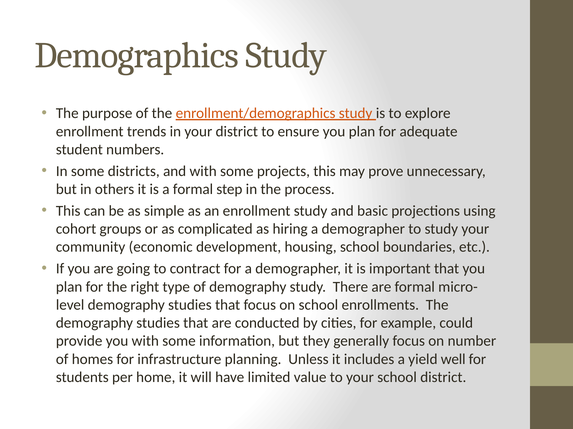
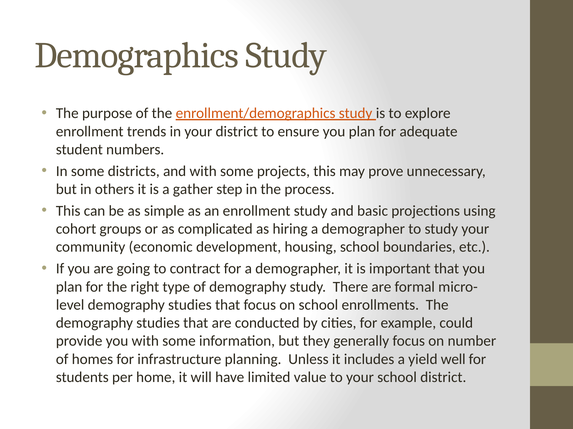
a formal: formal -> gather
